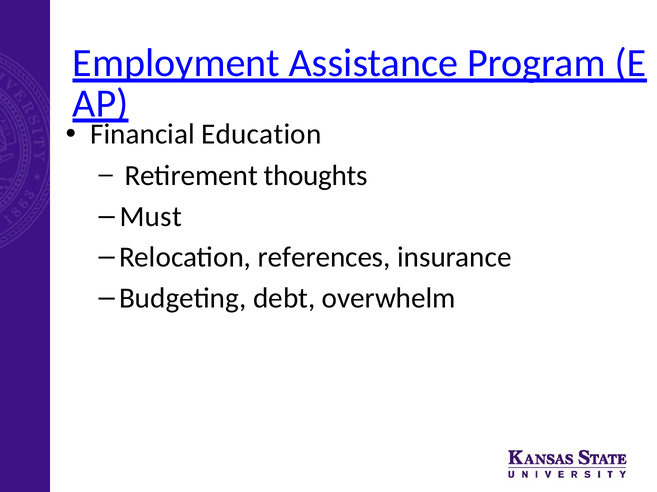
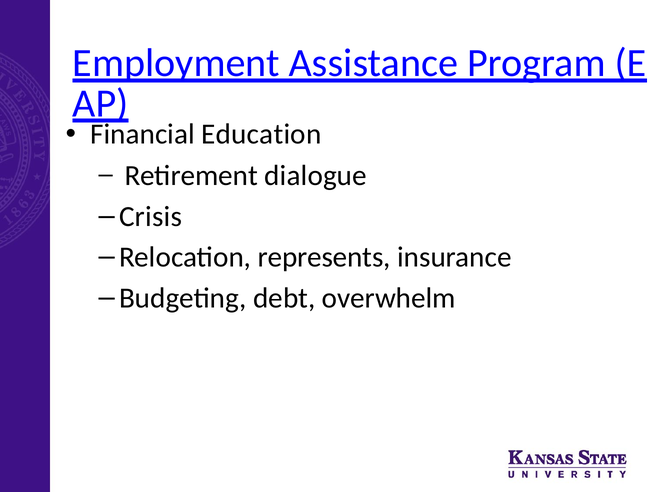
thoughts: thoughts -> dialogue
Must: Must -> Crisis
references: references -> represents
